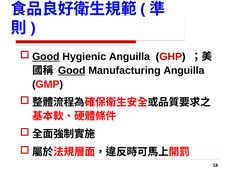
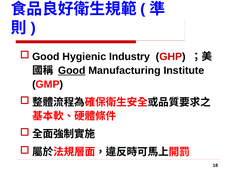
Good at (46, 57) underline: present -> none
Hygienic Anguilla: Anguilla -> Industry
Manufacturing Anguilla: Anguilla -> Institute
